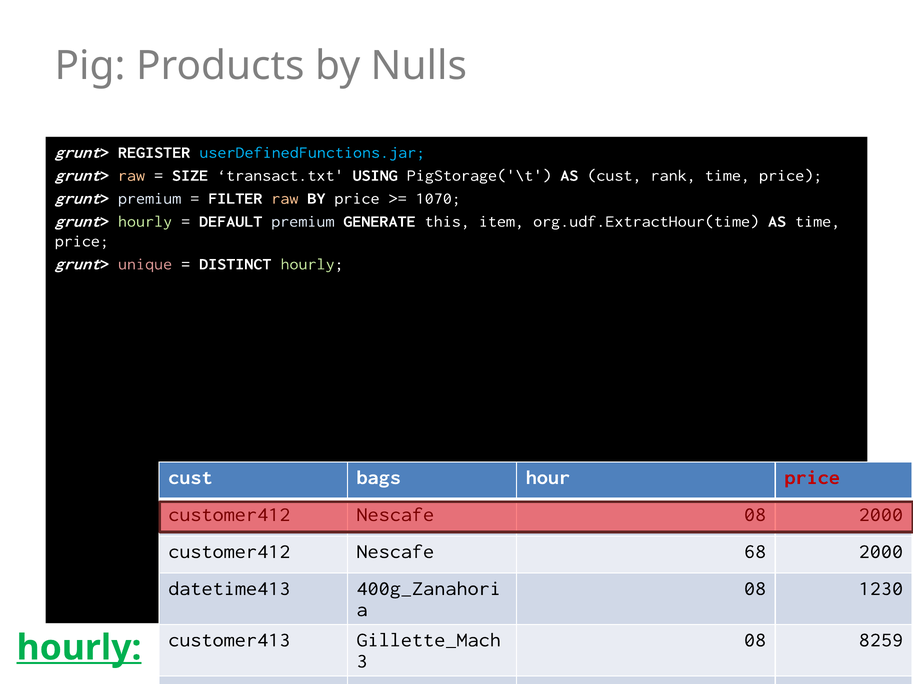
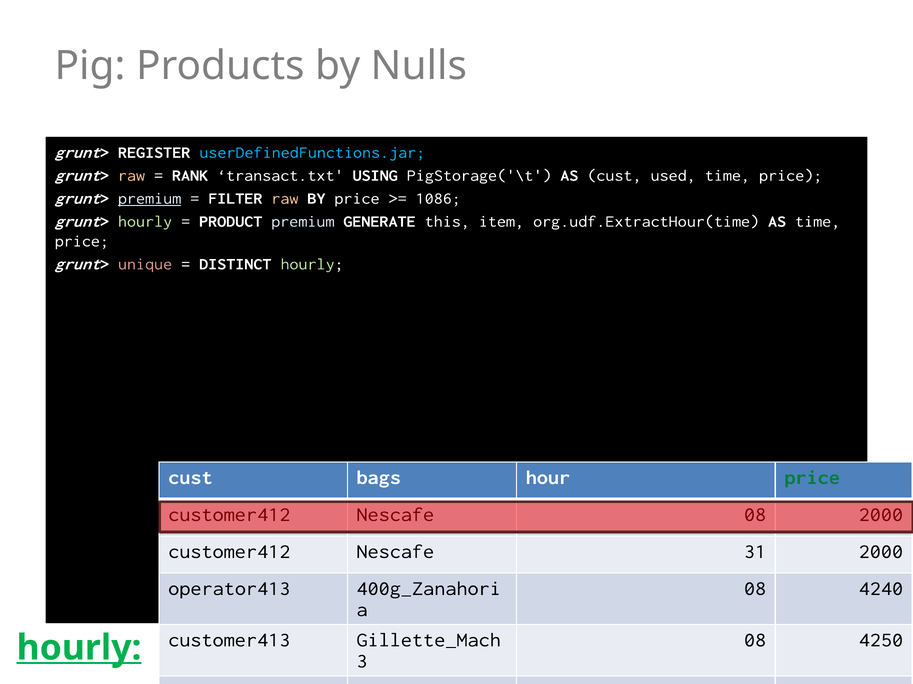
SIZE: SIZE -> RANK
rank: rank -> used
premium at (150, 199) underline: none -> present
1070: 1070 -> 1086
DEFAULT: DEFAULT -> PRODUCT
price at (812, 478) colour: red -> green
68: 68 -> 31
datetime413: datetime413 -> operator413
1230: 1230 -> 4240
8259: 8259 -> 4250
